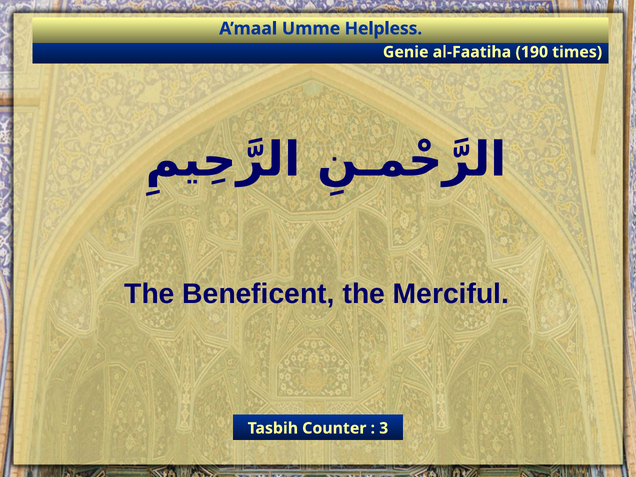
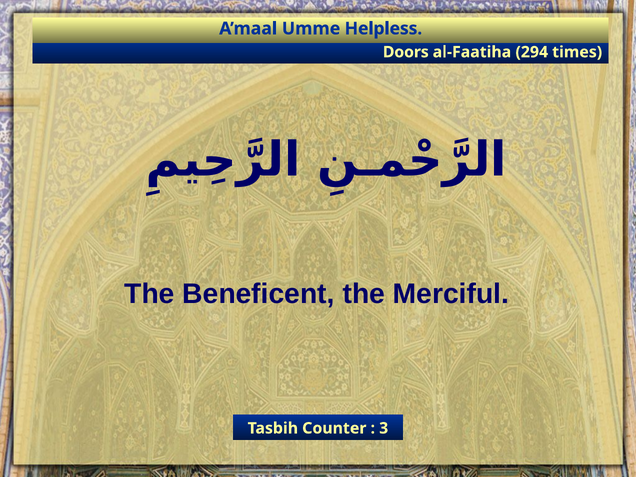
Genie: Genie -> Doors
190: 190 -> 294
